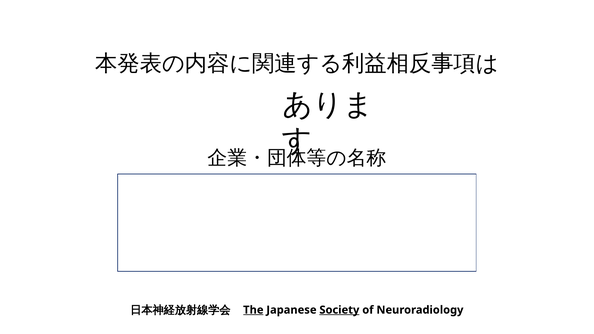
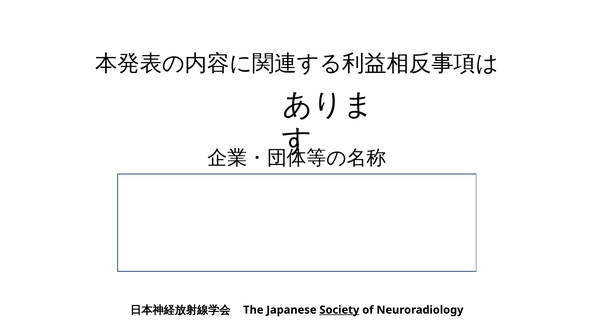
The underline: present -> none
